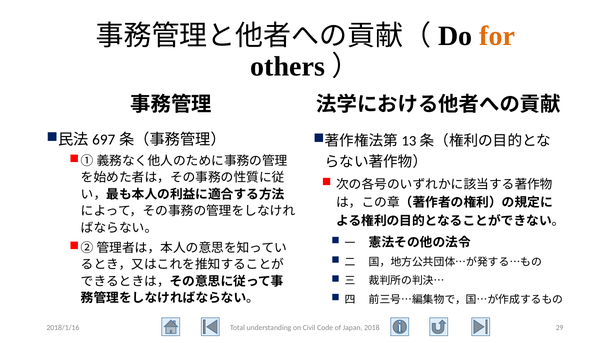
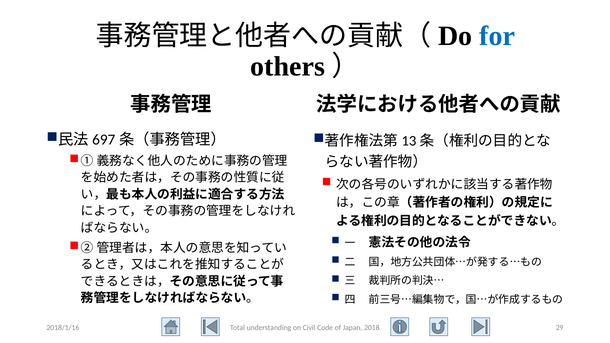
for colour: orange -> blue
